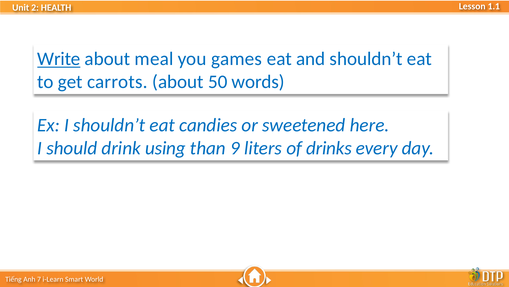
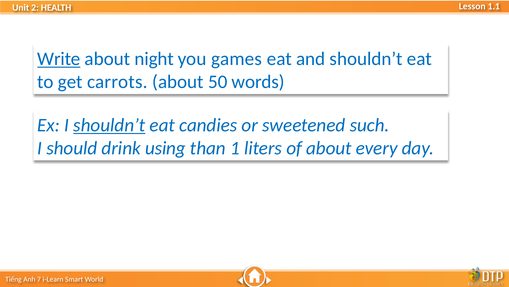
meal: meal -> night
shouldn’t at (109, 125) underline: none -> present
here: here -> such
9: 9 -> 1
of drinks: drinks -> about
